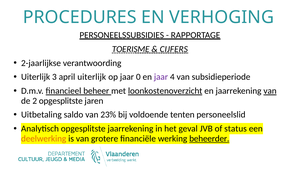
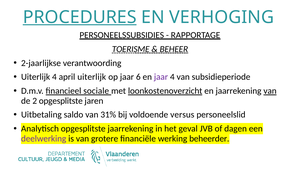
PROCEDURES underline: none -> present
CIJFERS: CIJFERS -> BEHEER
Uiterlijk 3: 3 -> 4
0: 0 -> 6
beheer: beheer -> sociale
23%: 23% -> 31%
tenten: tenten -> versus
status: status -> dagen
deelwerking colour: orange -> purple
beheerder underline: present -> none
